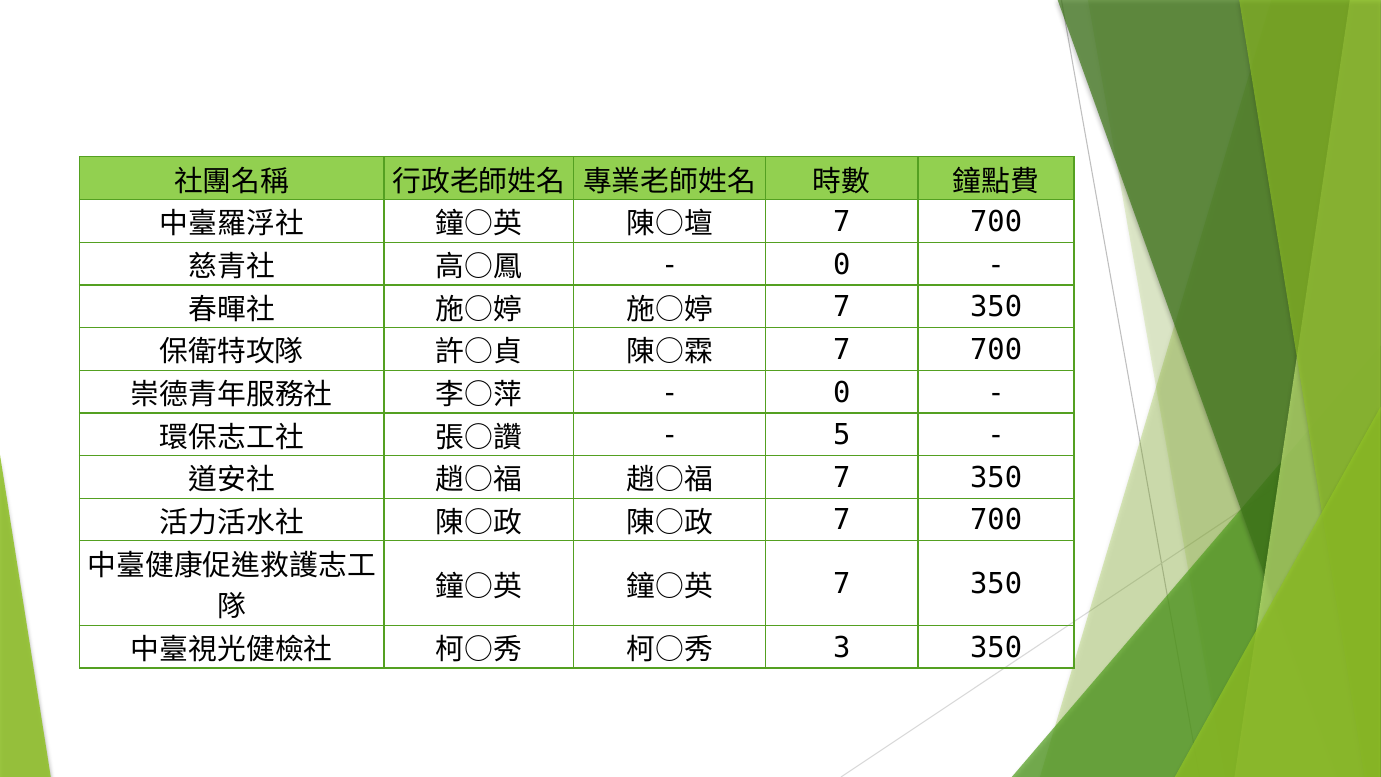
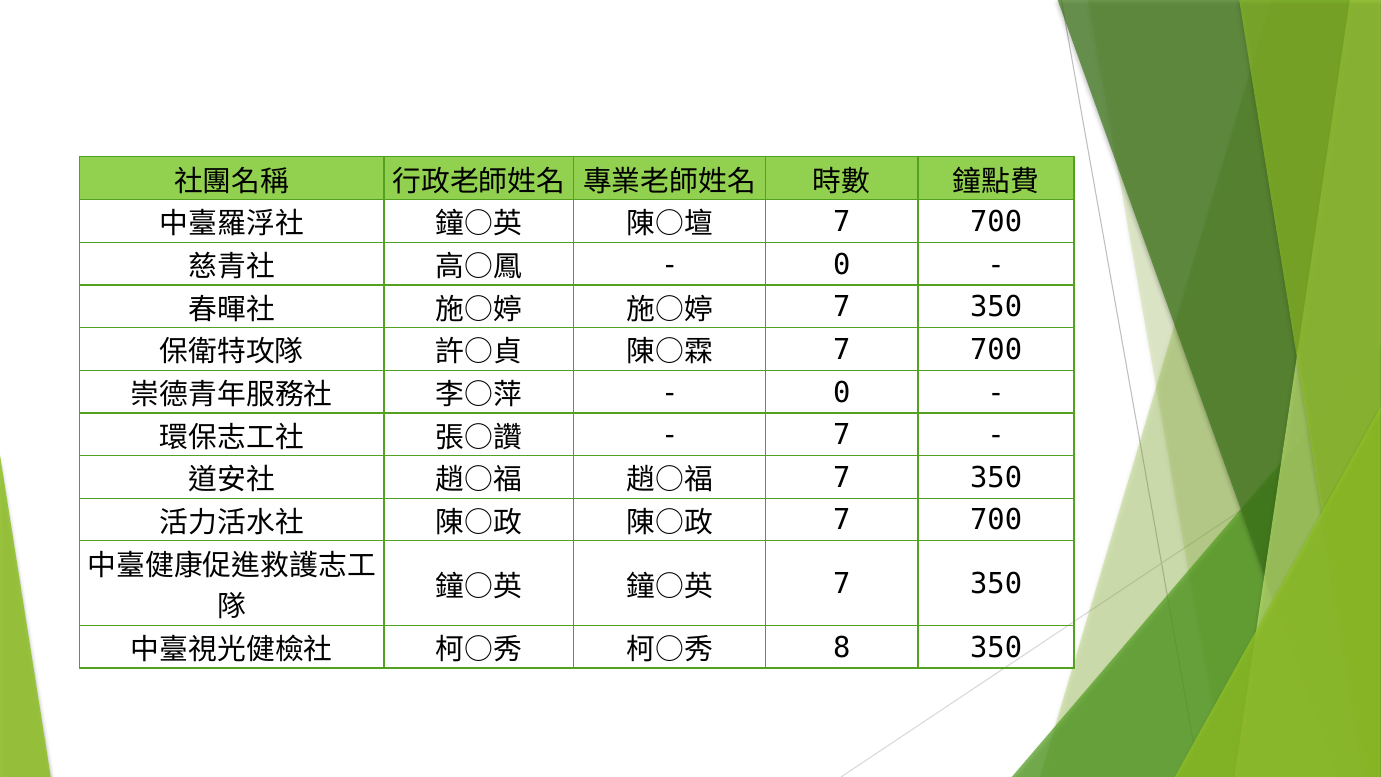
5 at (842, 435): 5 -> 7
3: 3 -> 8
